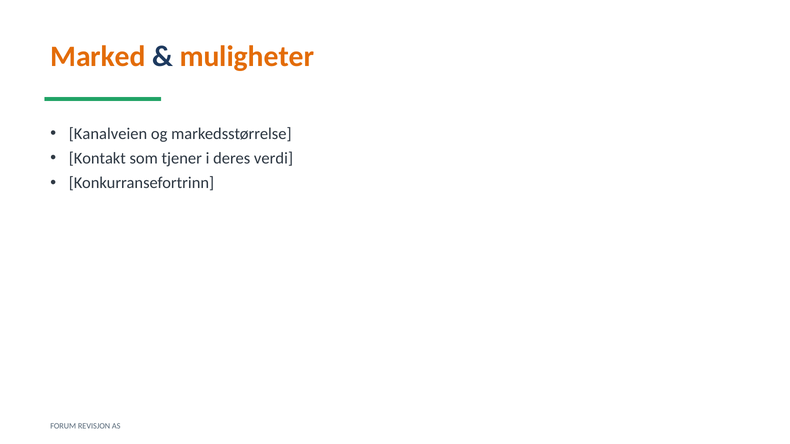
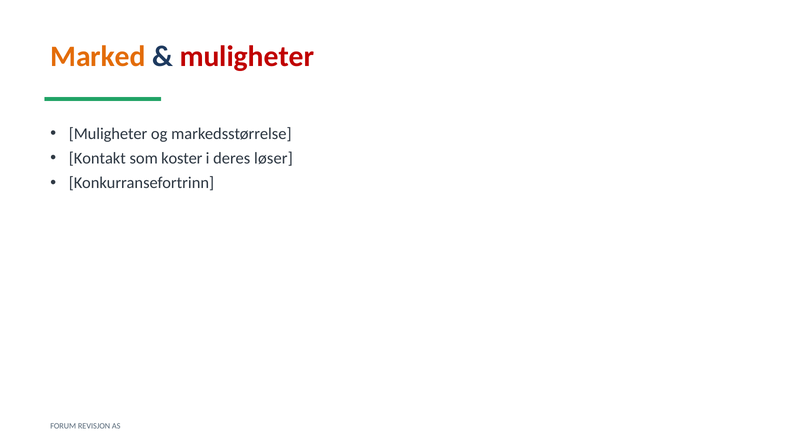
muligheter at (247, 56) colour: orange -> red
Kanalveien at (108, 134): Kanalveien -> Muligheter
tjener: tjener -> koster
verdi: verdi -> løser
